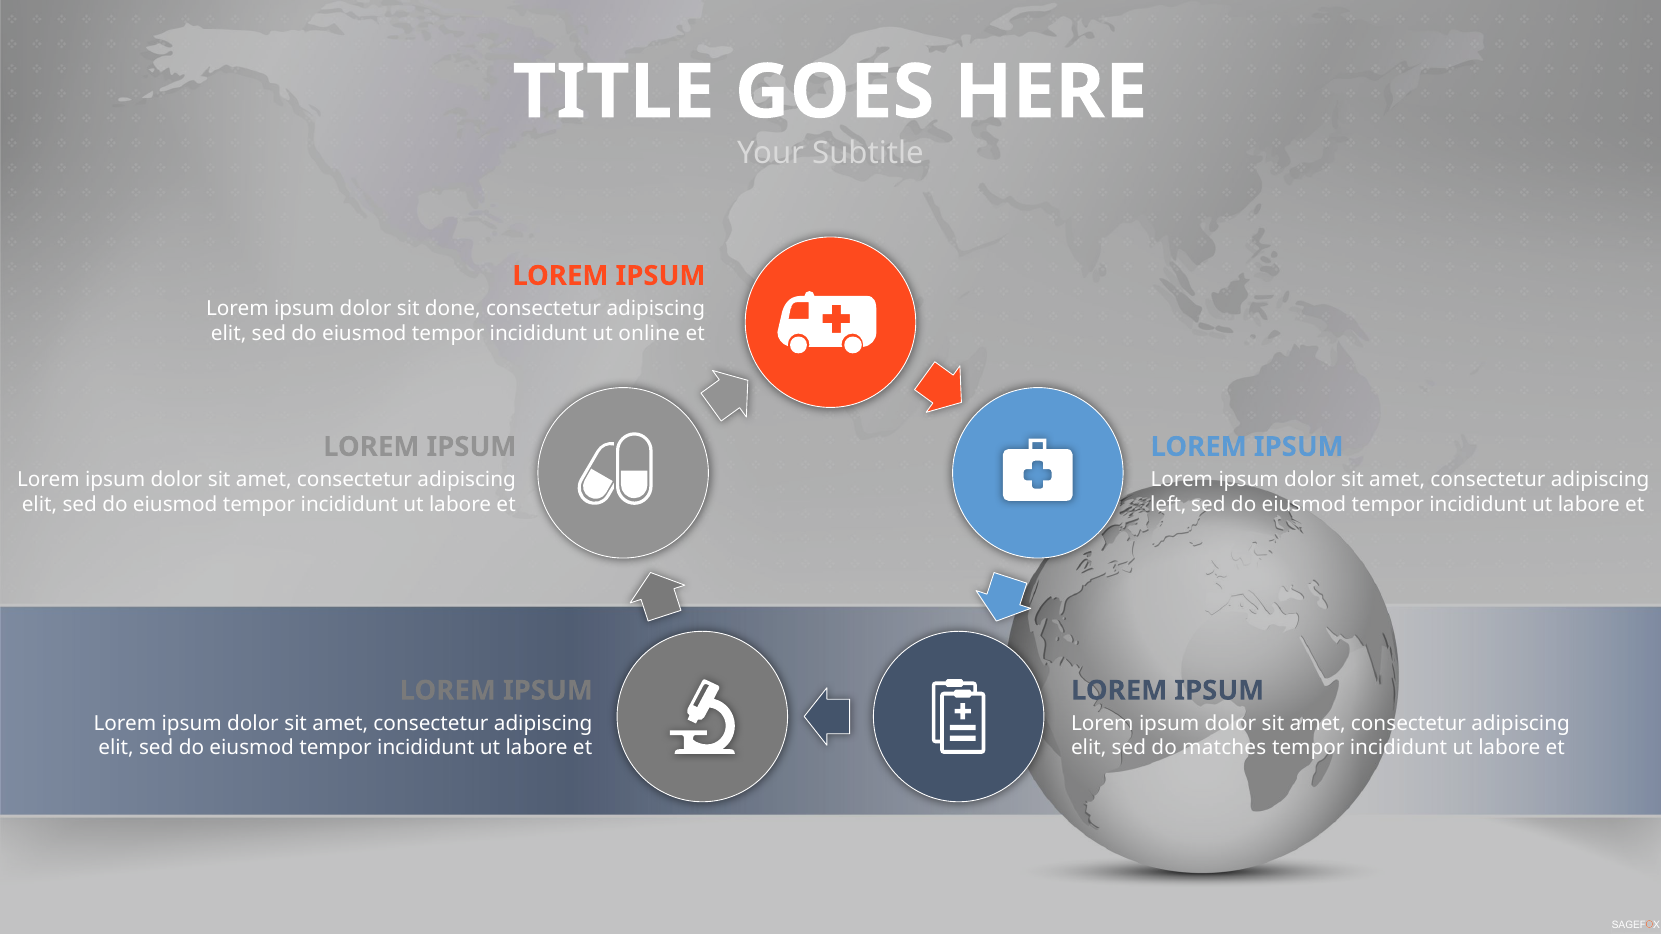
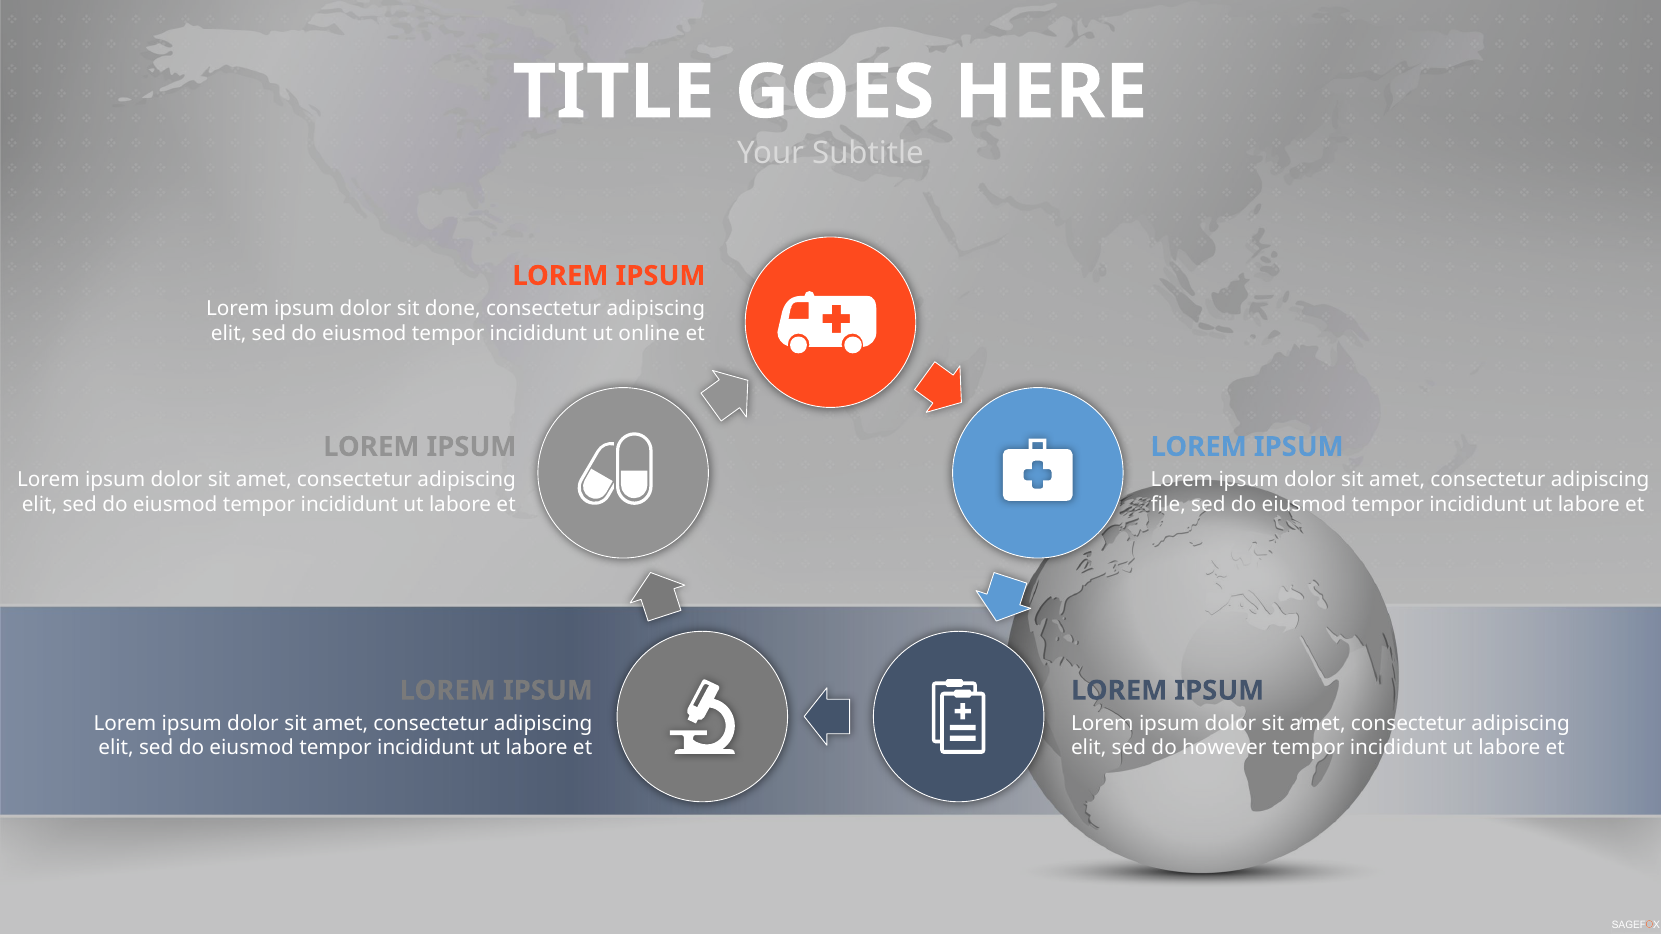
left: left -> file
matches: matches -> however
